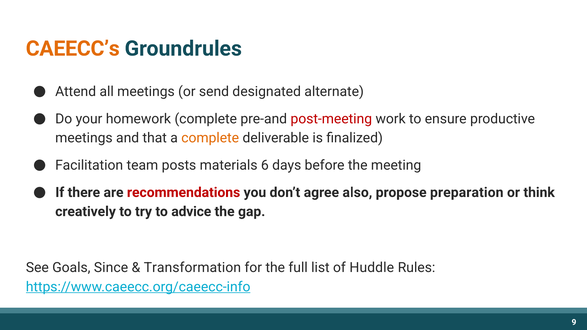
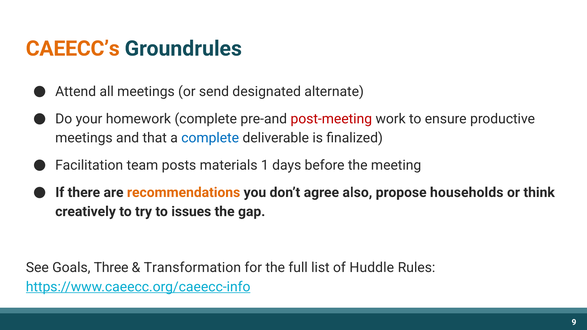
complete at (210, 138) colour: orange -> blue
6: 6 -> 1
recommendations colour: red -> orange
preparation: preparation -> households
advice: advice -> issues
Since: Since -> Three
